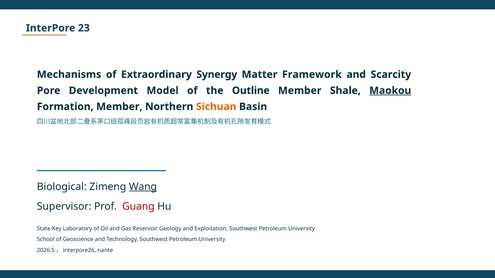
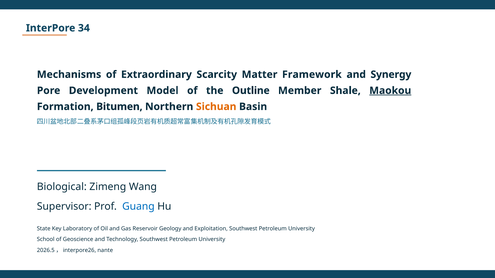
23: 23 -> 34
Synergy: Synergy -> Scarcity
Scarcity: Scarcity -> Synergy
Formation Member: Member -> Bitumen
Wang underline: present -> none
Guang colour: red -> blue
